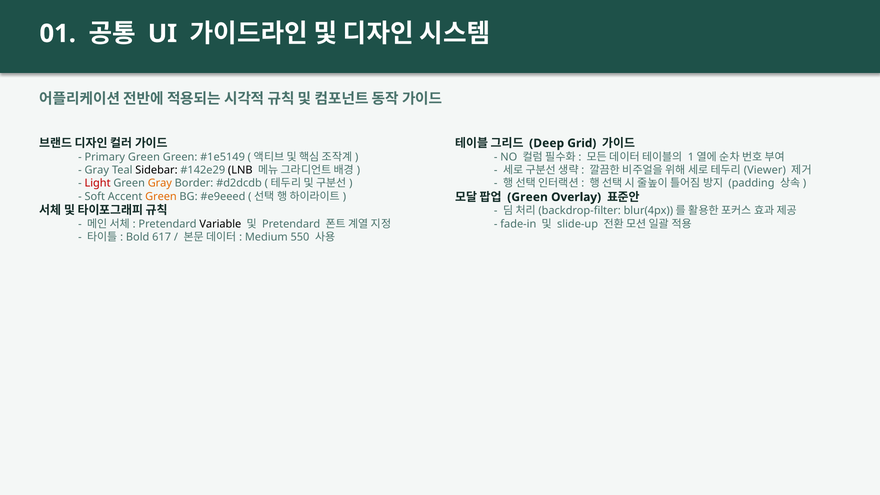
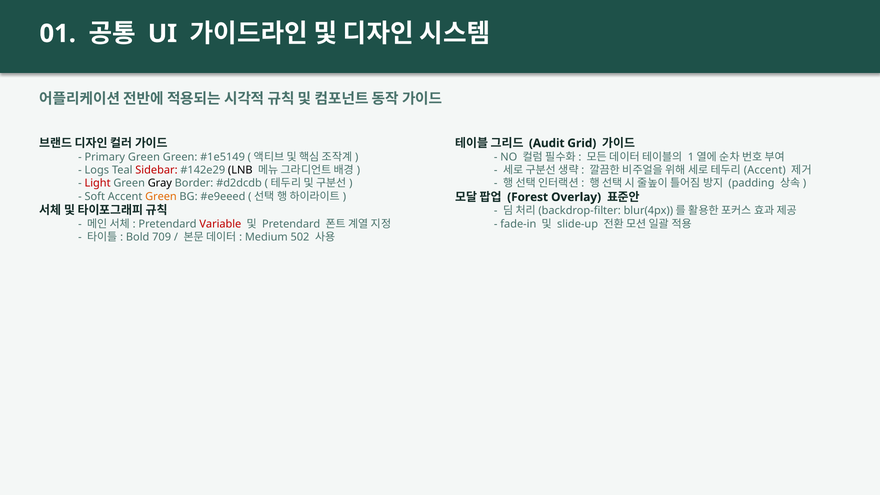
Deep: Deep -> Audit
Gray at (97, 170): Gray -> Logs
Sidebar colour: black -> red
Viewer at (765, 170): Viewer -> Accent
Gray at (160, 183) colour: orange -> black
Green at (528, 197): Green -> Forest
Variable colour: black -> red
617: 617 -> 709
550: 550 -> 502
